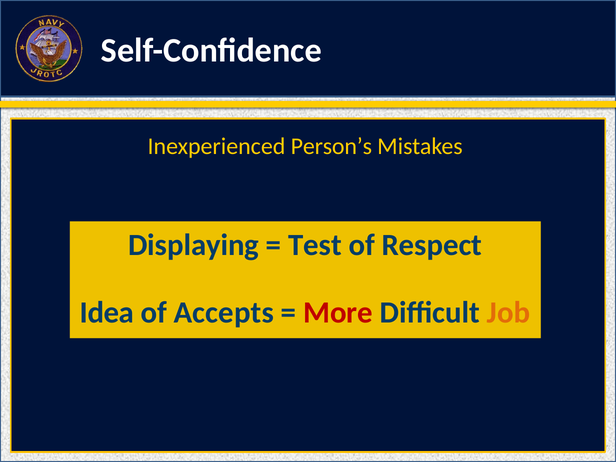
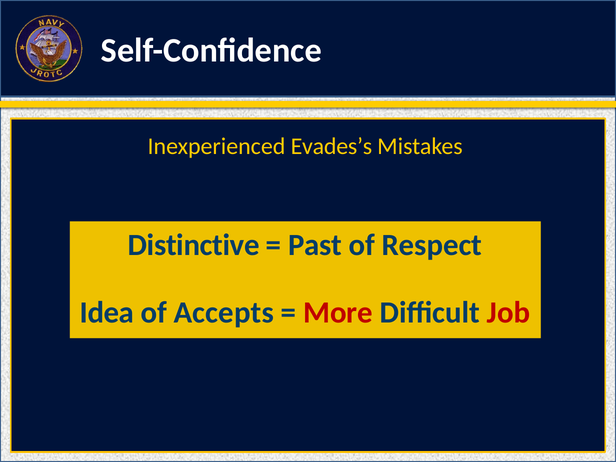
Person’s: Person’s -> Evades’s
Displaying: Displaying -> Distinctive
Test: Test -> Past
Job colour: orange -> red
